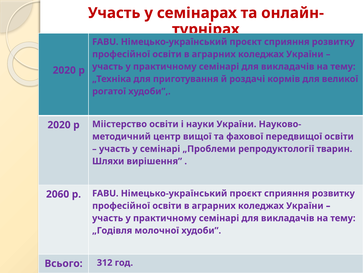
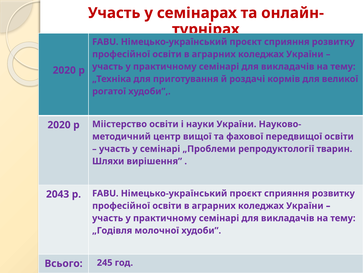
2060: 2060 -> 2043
312: 312 -> 245
